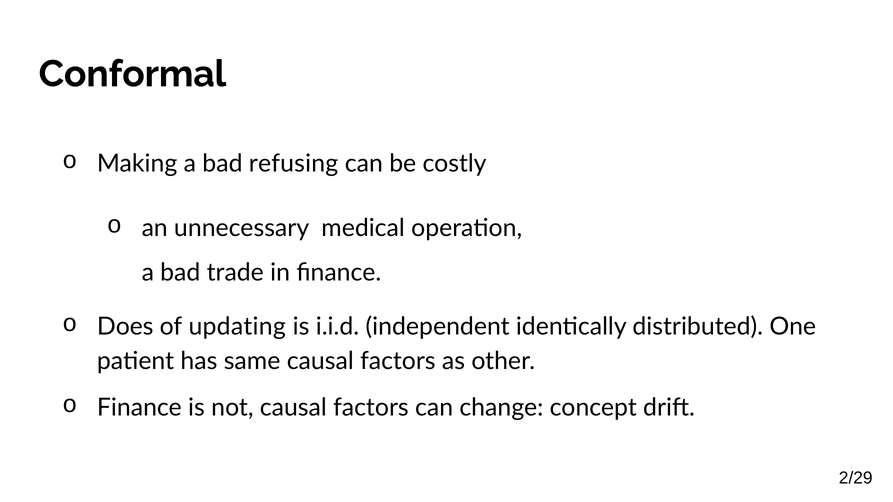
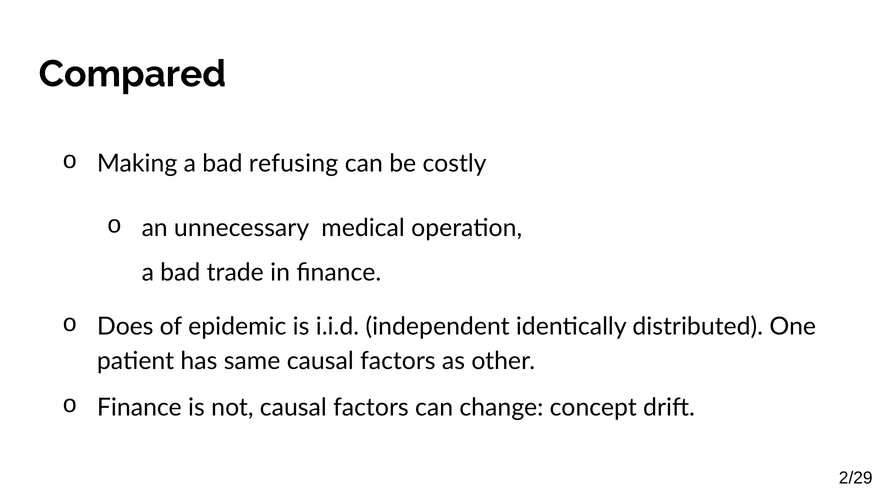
Conformal: Conformal -> Compared
updating: updating -> epidemic
